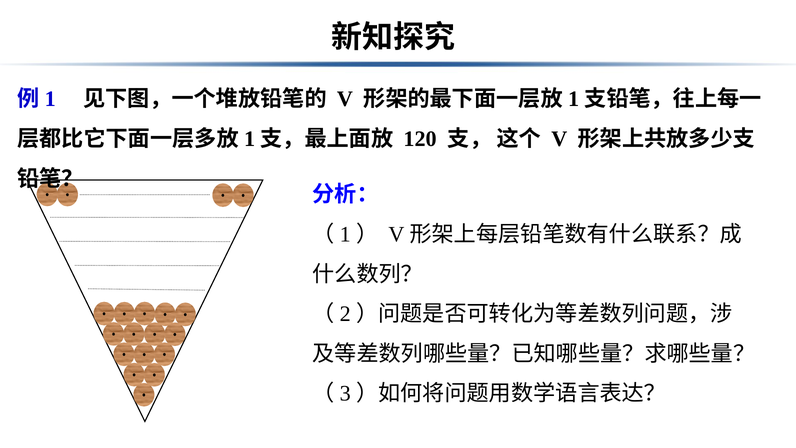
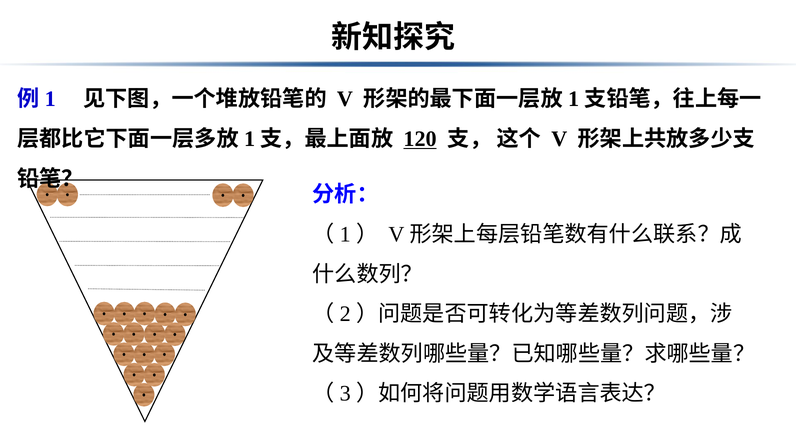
120 underline: none -> present
